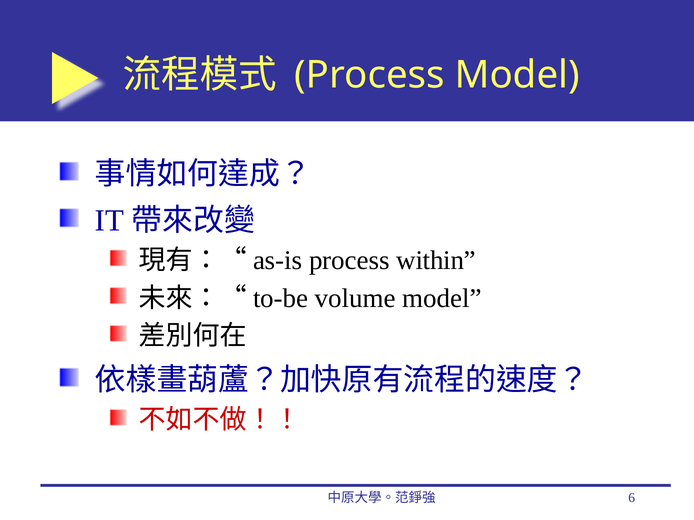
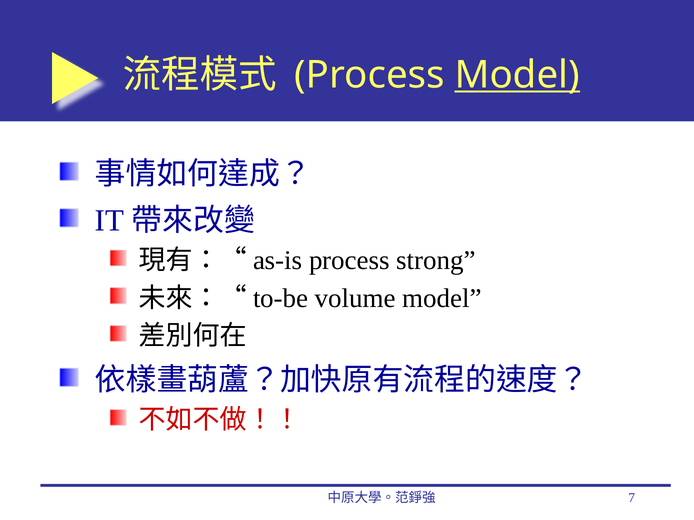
Model at (517, 75) underline: none -> present
within: within -> strong
6: 6 -> 7
